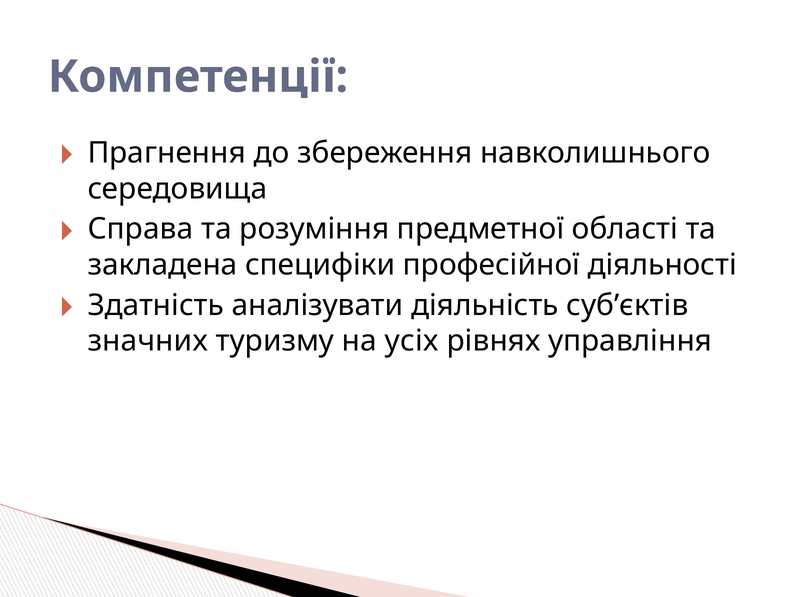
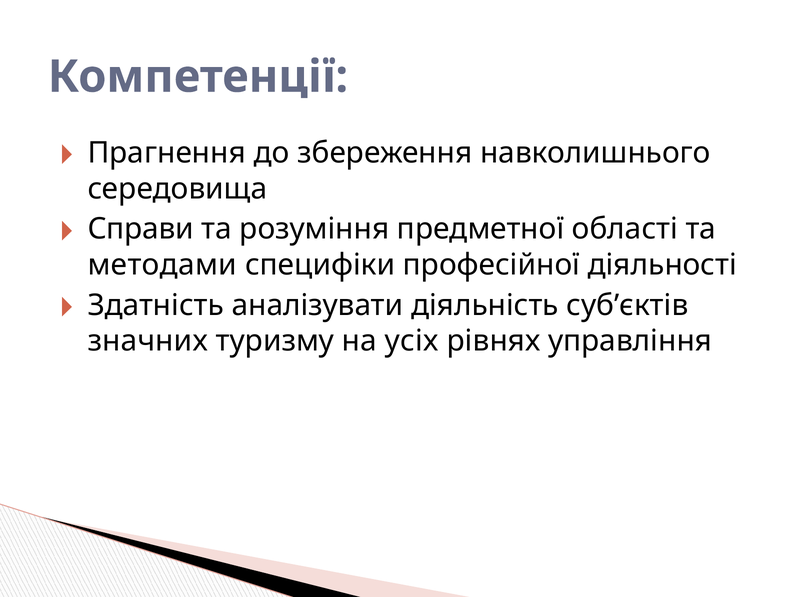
Справа: Справа -> Справи
закладена: закладена -> методами
